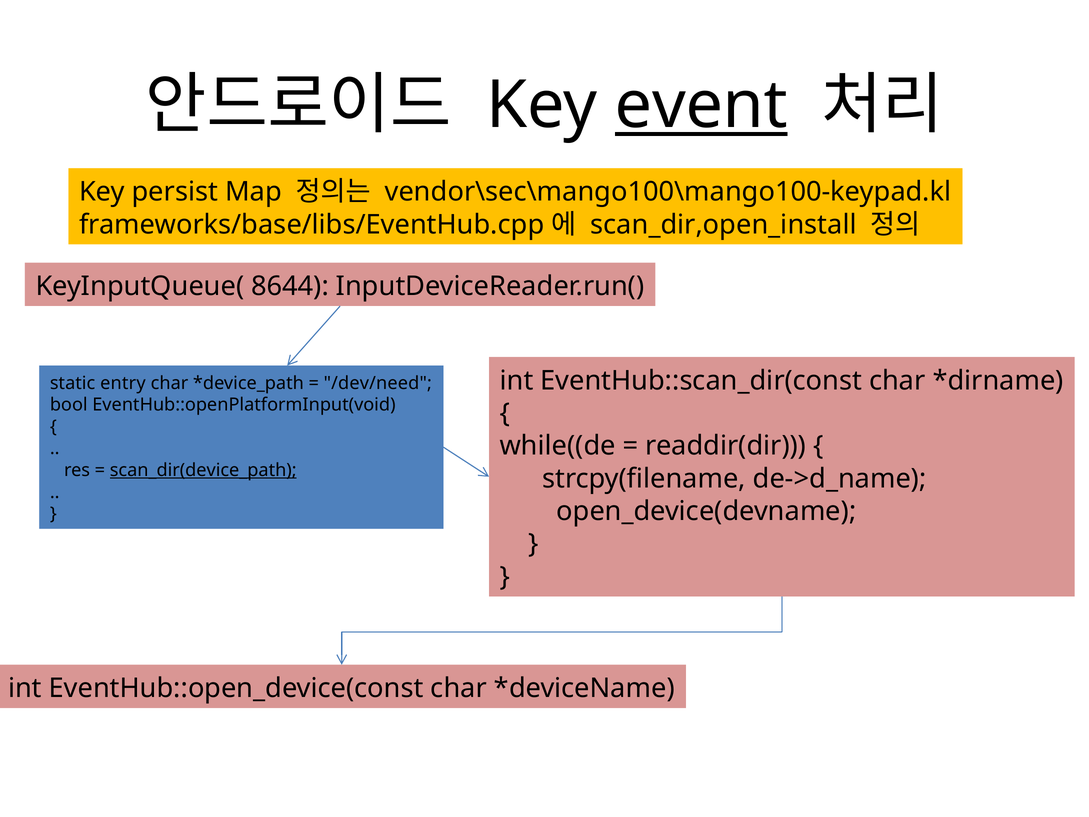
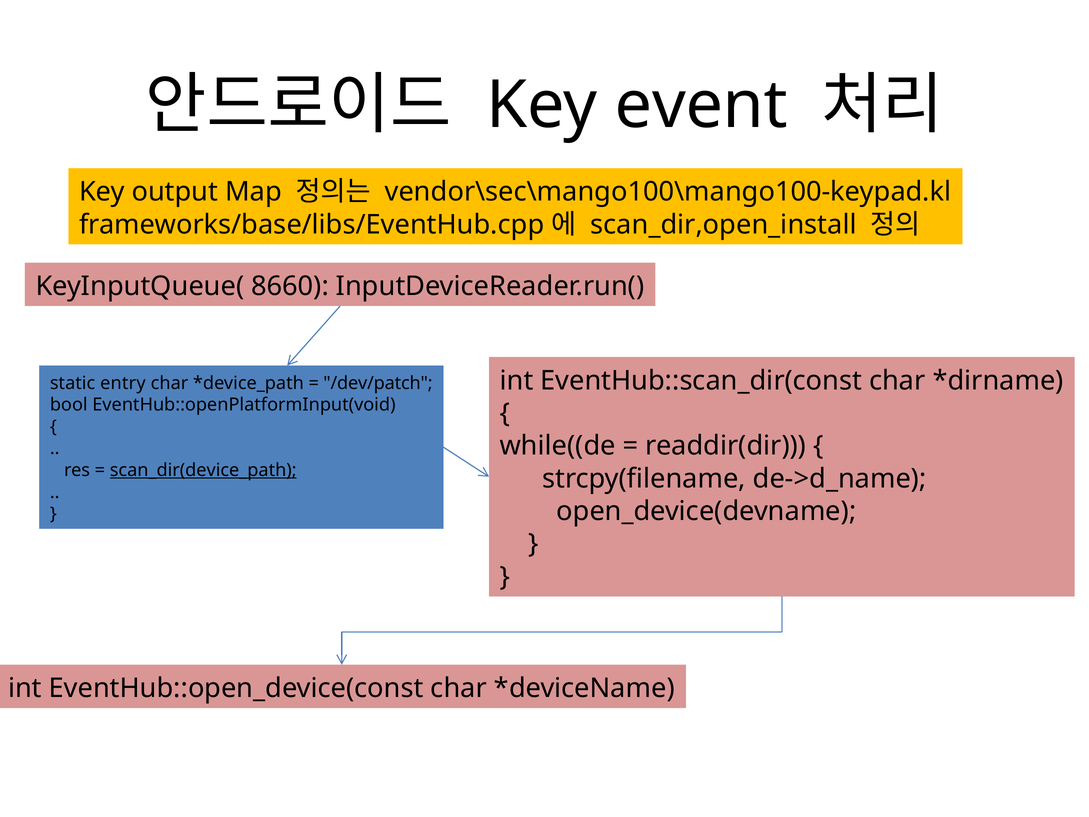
event underline: present -> none
persist: persist -> output
8644: 8644 -> 8660
/dev/need: /dev/need -> /dev/patch
